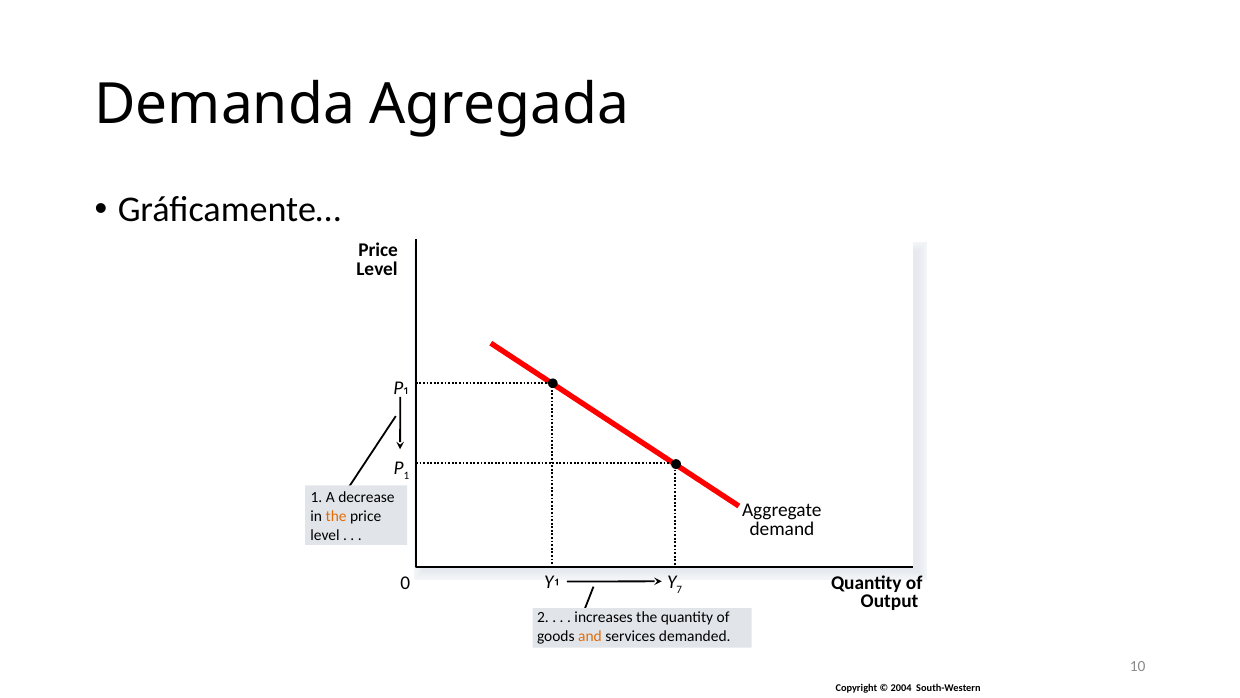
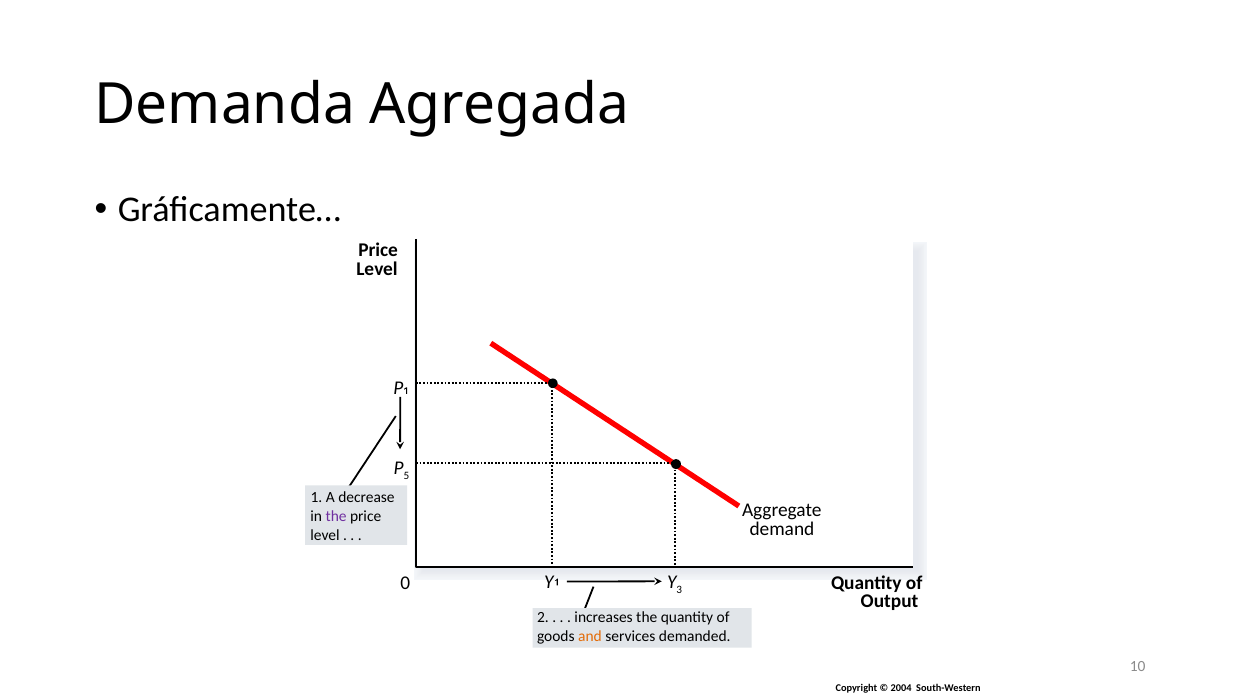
P 1: 1 -> 5
the at (336, 516) colour: orange -> purple
7: 7 -> 3
